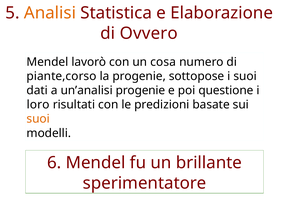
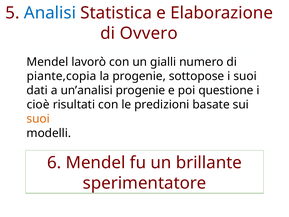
Analisi colour: orange -> blue
cosa: cosa -> gialli
piante,corso: piante,corso -> piante,copia
loro: loro -> cioè
